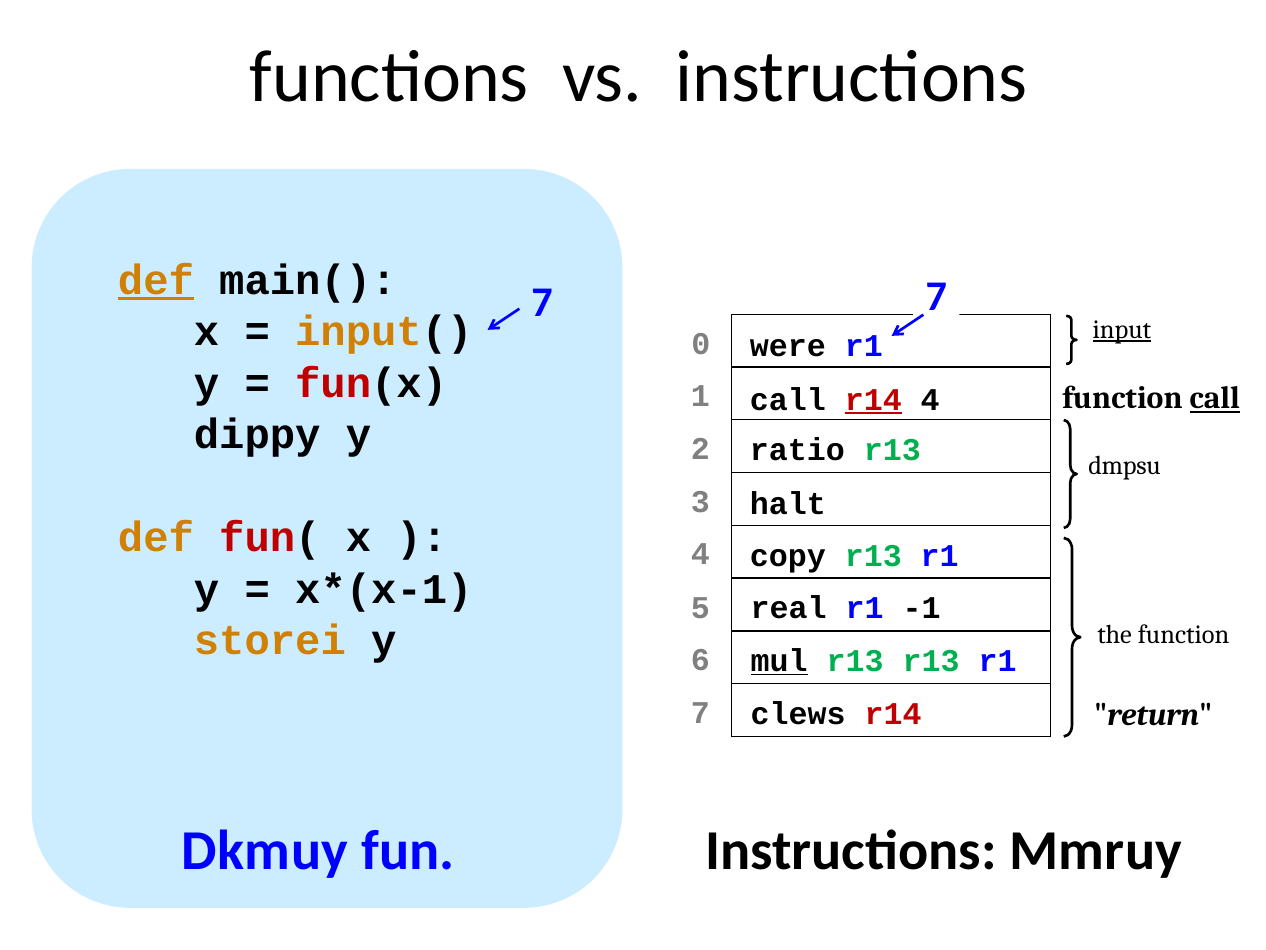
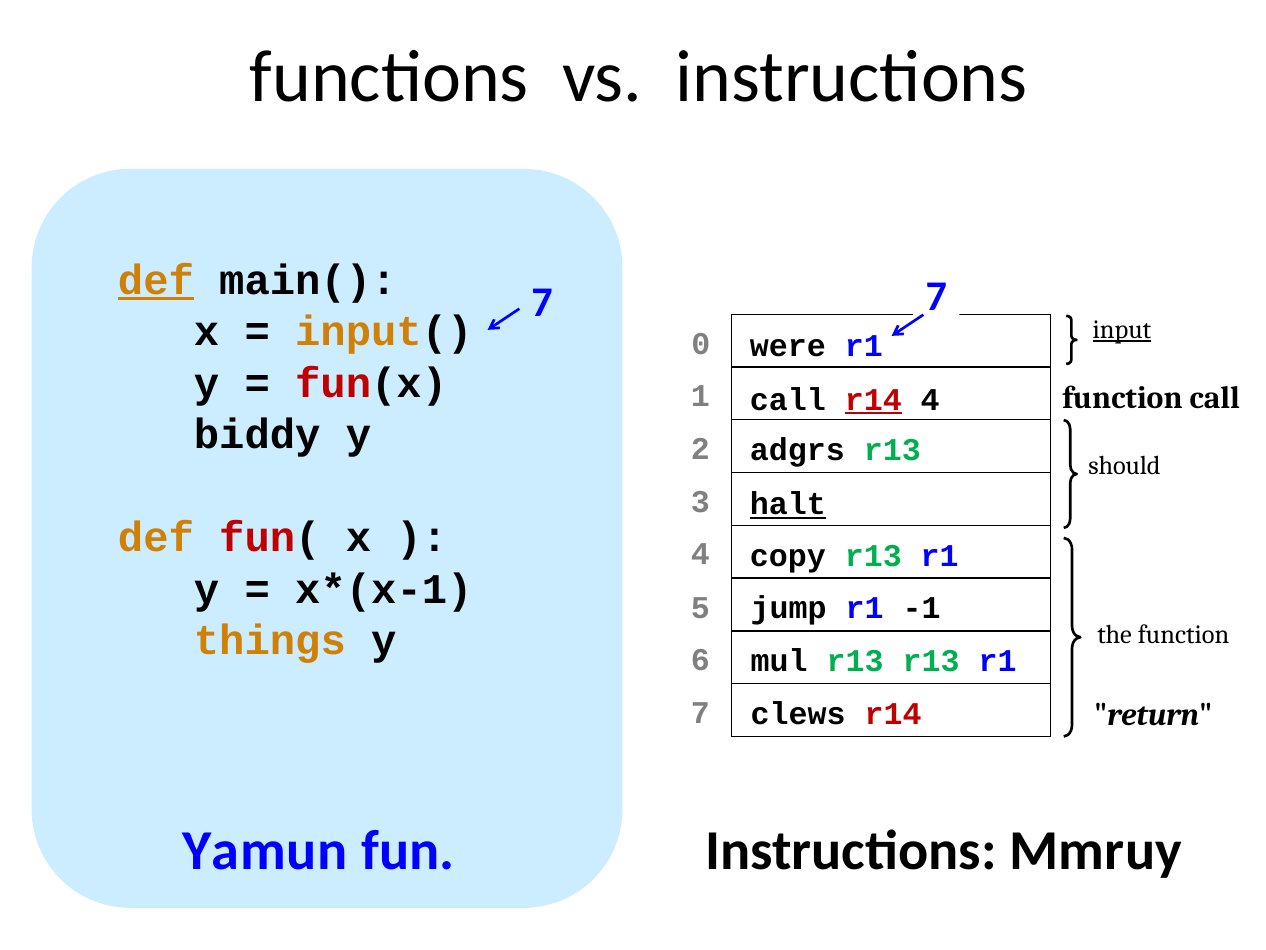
call at (1215, 398) underline: present -> none
dippy: dippy -> biddy
ratio: ratio -> adgrs
dmpsu: dmpsu -> should
halt underline: none -> present
real: real -> jump
storei: storei -> things
mul underline: present -> none
Dkmuy: Dkmuy -> Yamun
